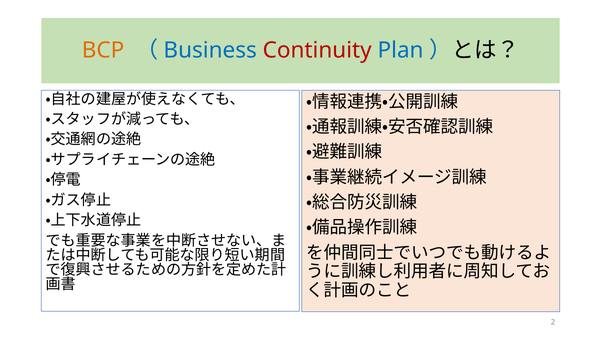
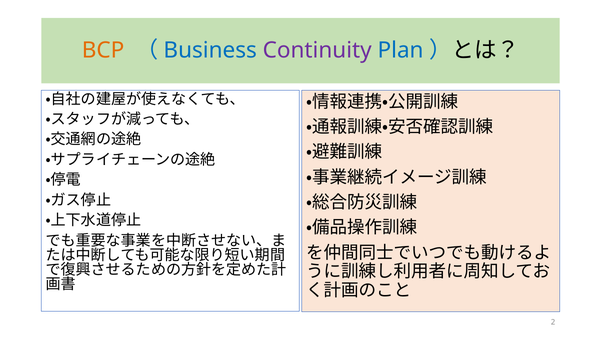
Continuity colour: red -> purple
